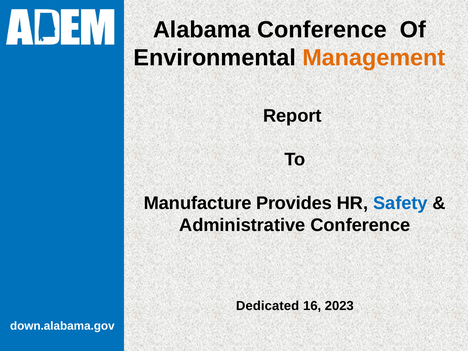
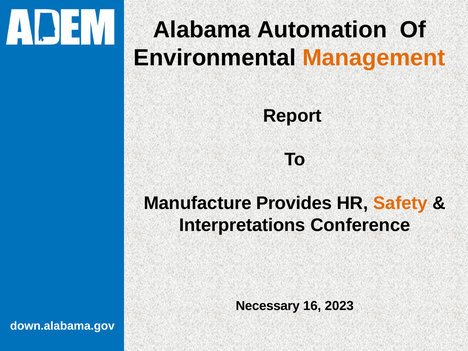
Alabama Conference: Conference -> Automation
Safety colour: blue -> orange
Administrative: Administrative -> Interpretations
Dedicated: Dedicated -> Necessary
